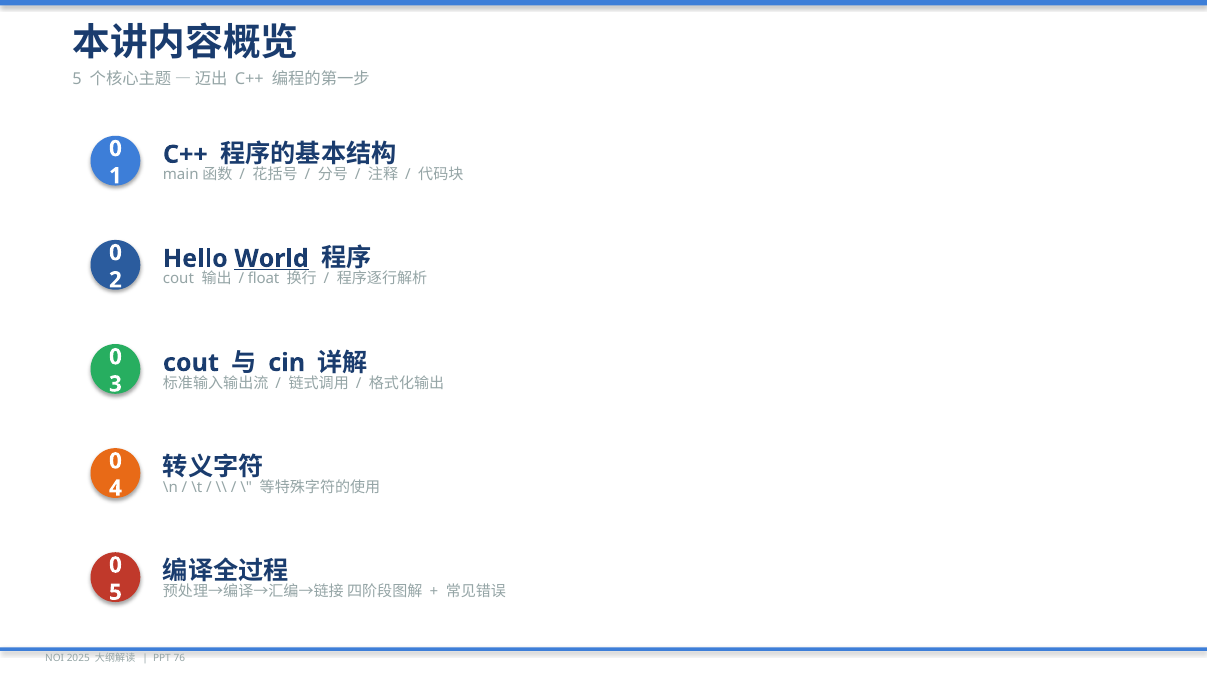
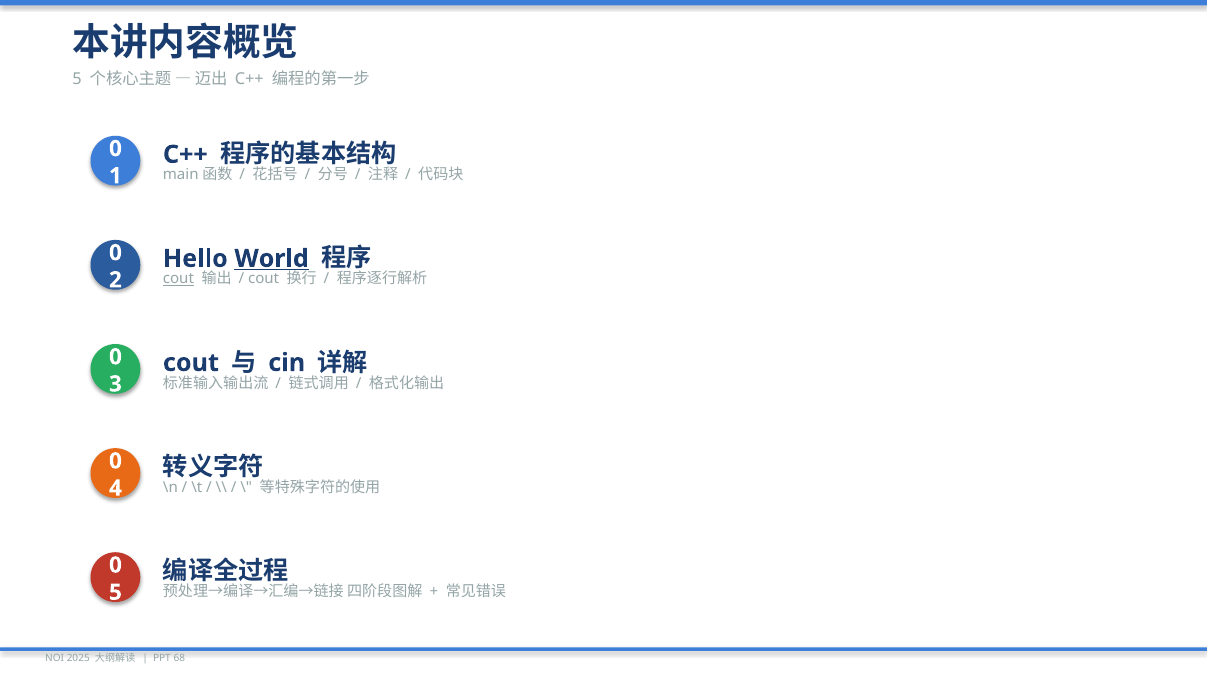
cout at (178, 279) underline: none -> present
float at (264, 279): float -> cout
76: 76 -> 68
